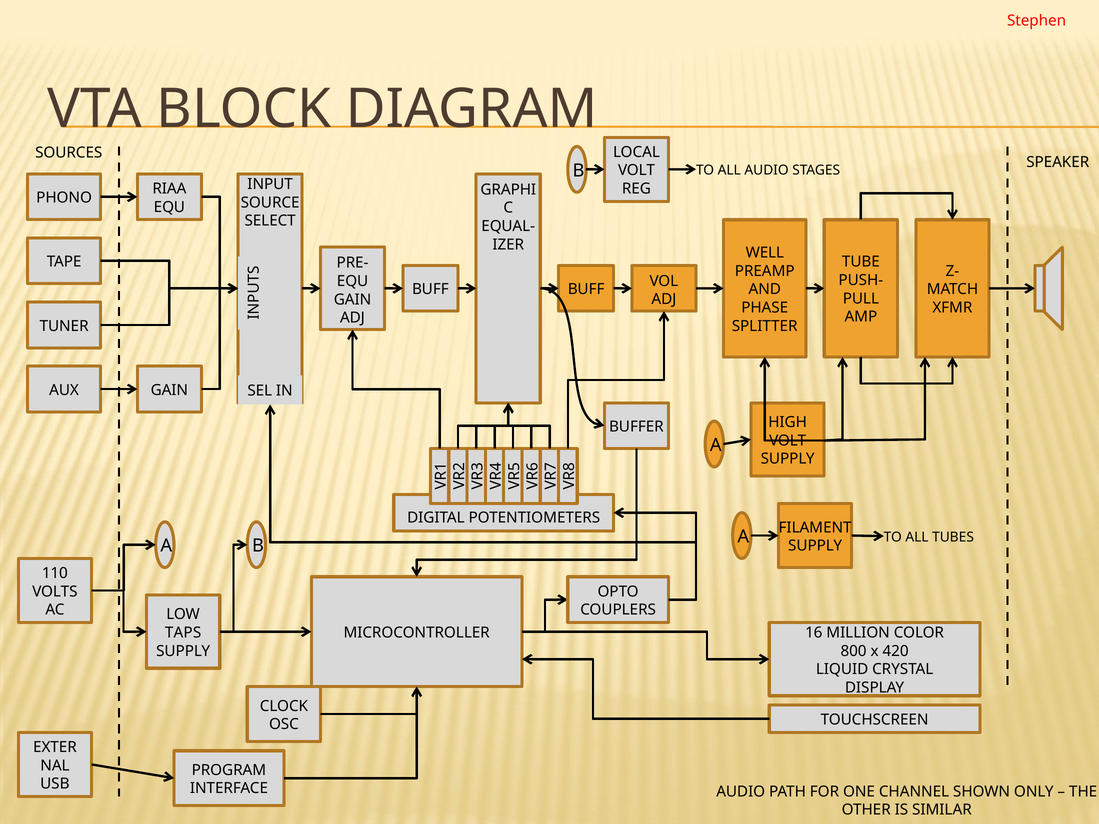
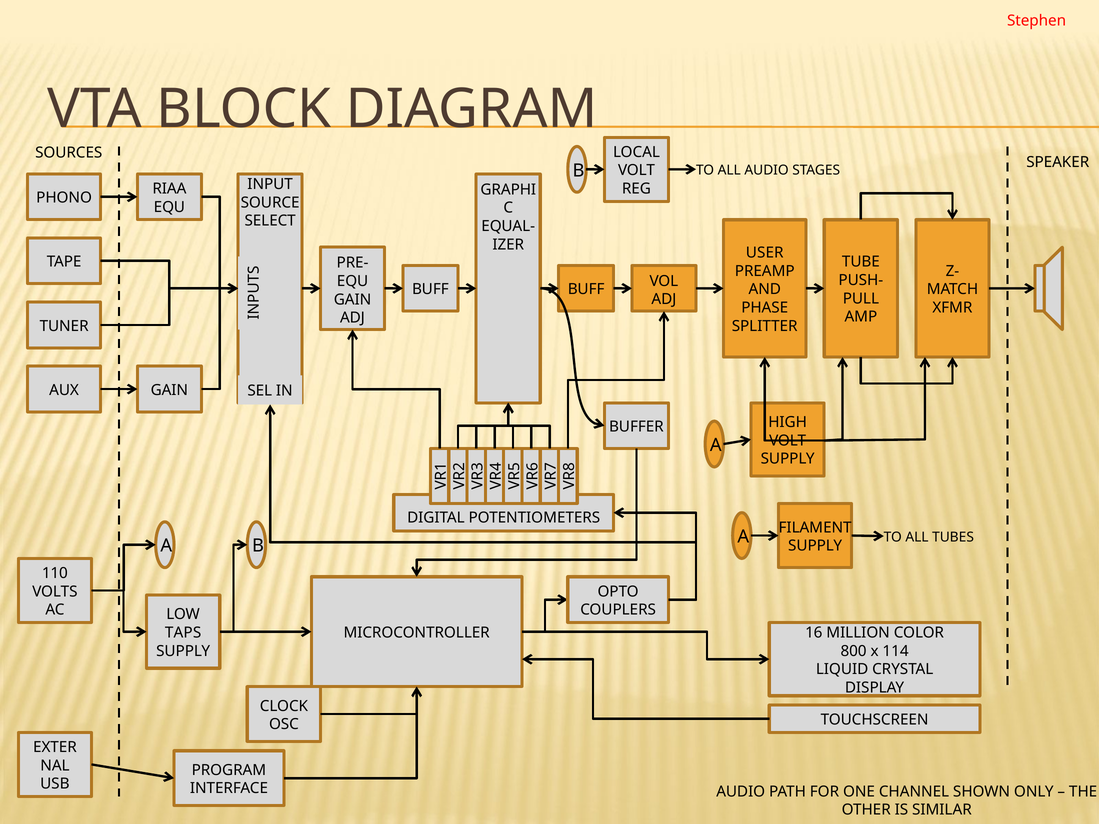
WELL: WELL -> USER
420: 420 -> 114
